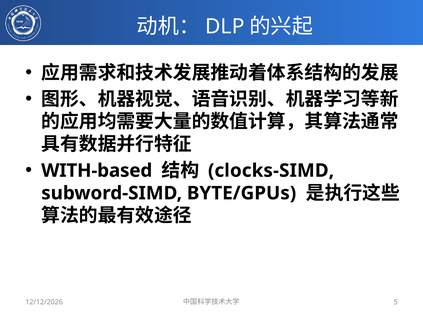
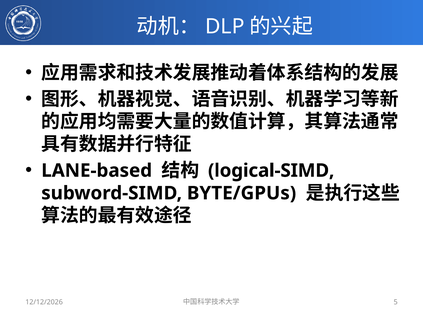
WITH-based: WITH-based -> LANE-based
clocks-SIMD: clocks-SIMD -> logical-SIMD
